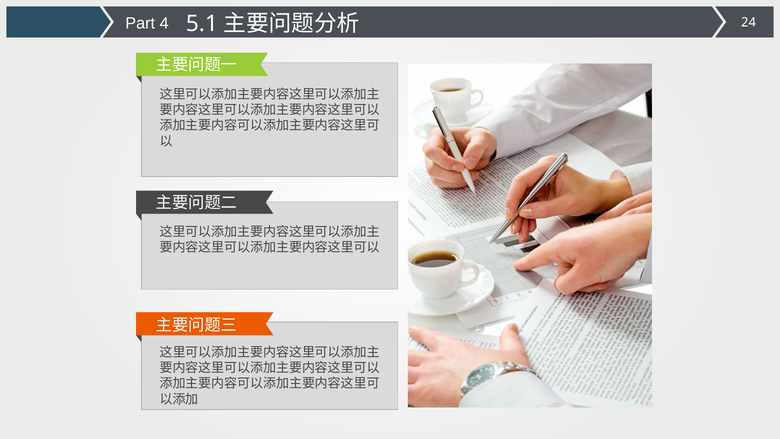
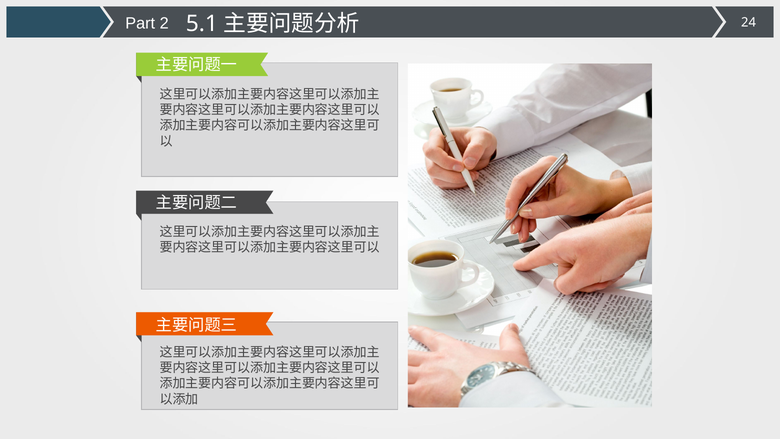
4: 4 -> 2
